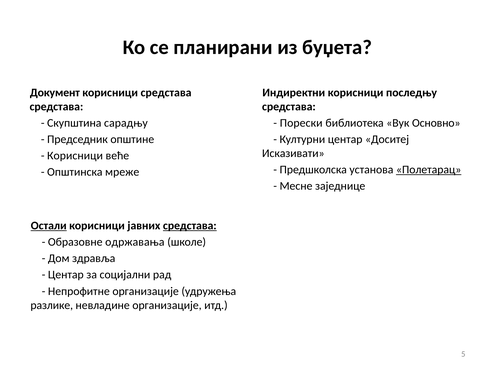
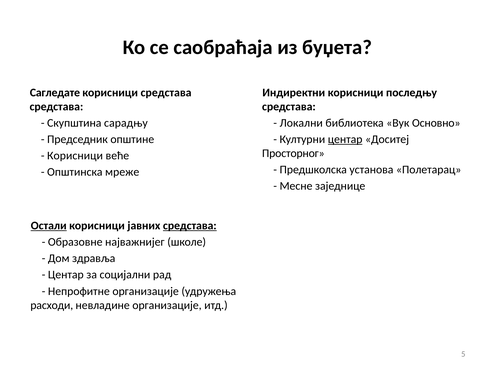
планирани: планирани -> саобраћаја
Документ: Документ -> Сагледате
Порески: Порески -> Локални
центар at (345, 139) underline: none -> present
Исказивати: Исказивати -> Просторног
Полетарац underline: present -> none
одржавања: одржавања -> најважнијег
разлике: разлике -> расходи
